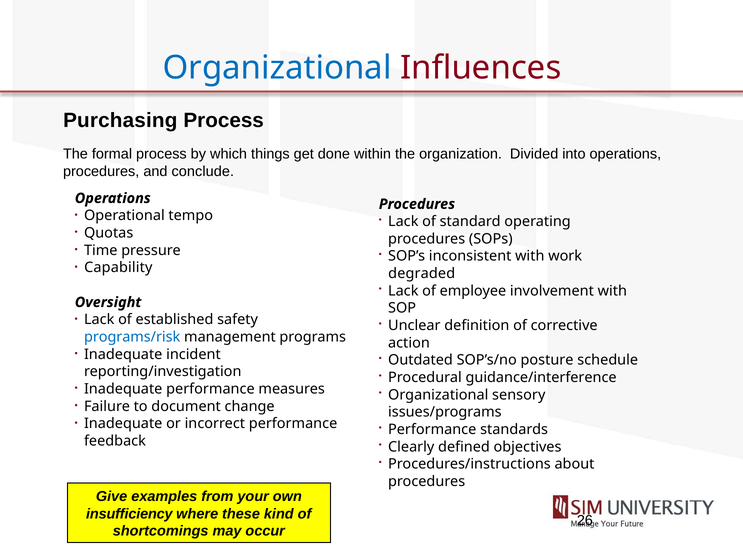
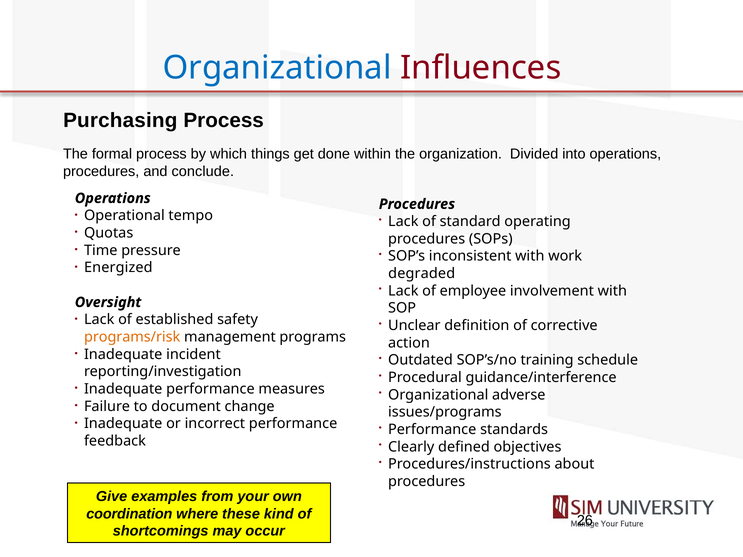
Capability: Capability -> Energized
programs/risk colour: blue -> orange
posture: posture -> training
sensory: sensory -> adverse
insufficiency: insufficiency -> coordination
